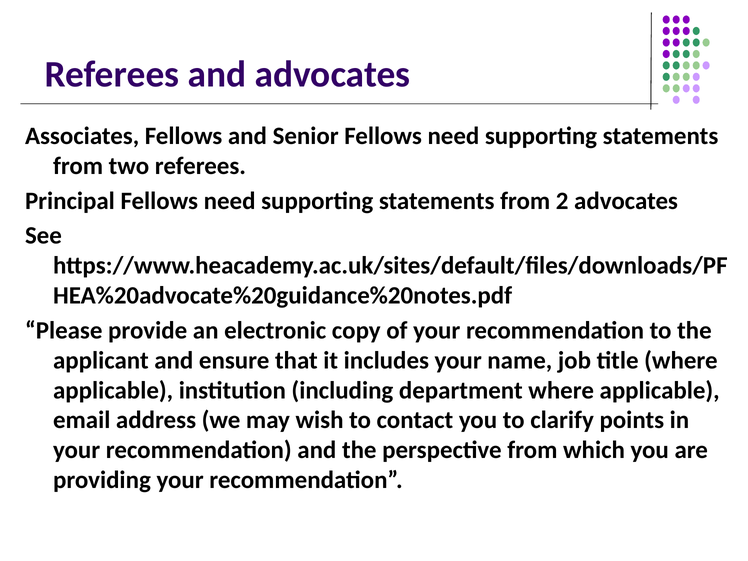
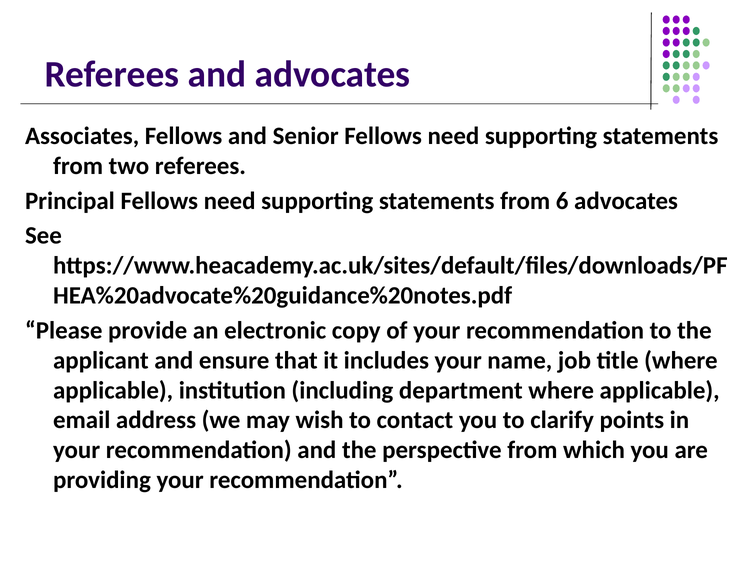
2: 2 -> 6
